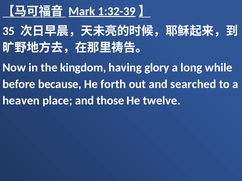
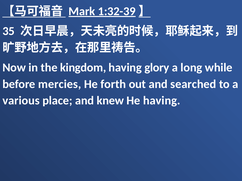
because: because -> mercies
heaven: heaven -> various
those: those -> knew
He twelve: twelve -> having
